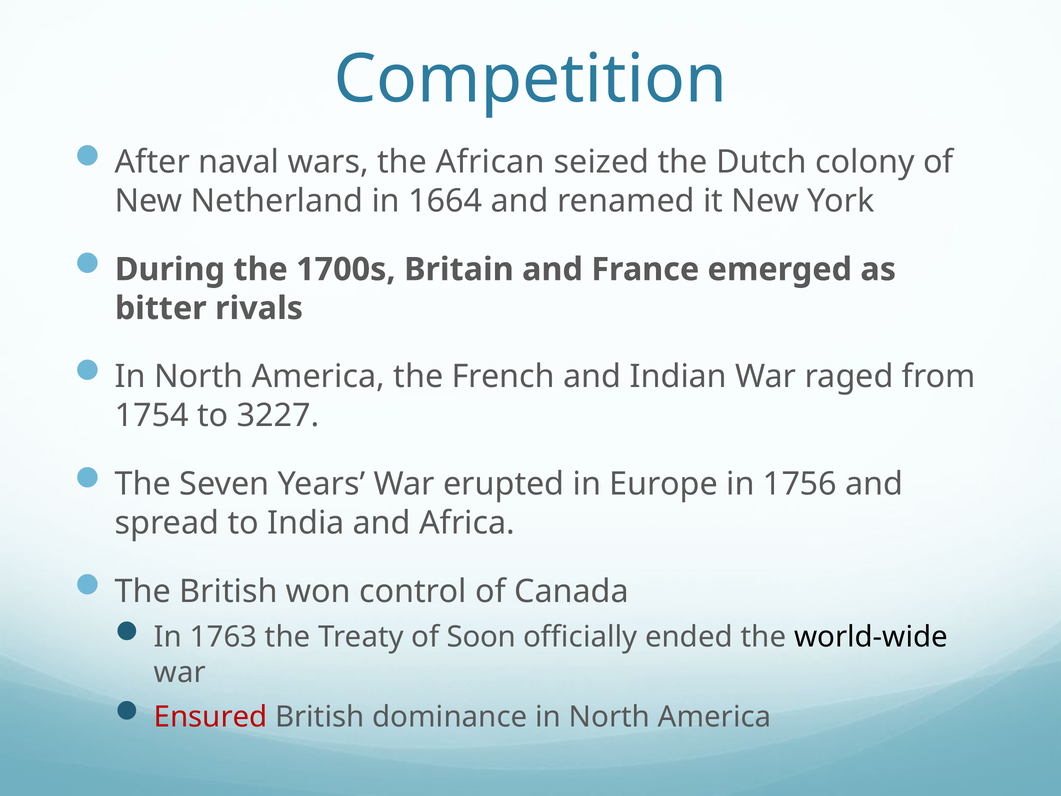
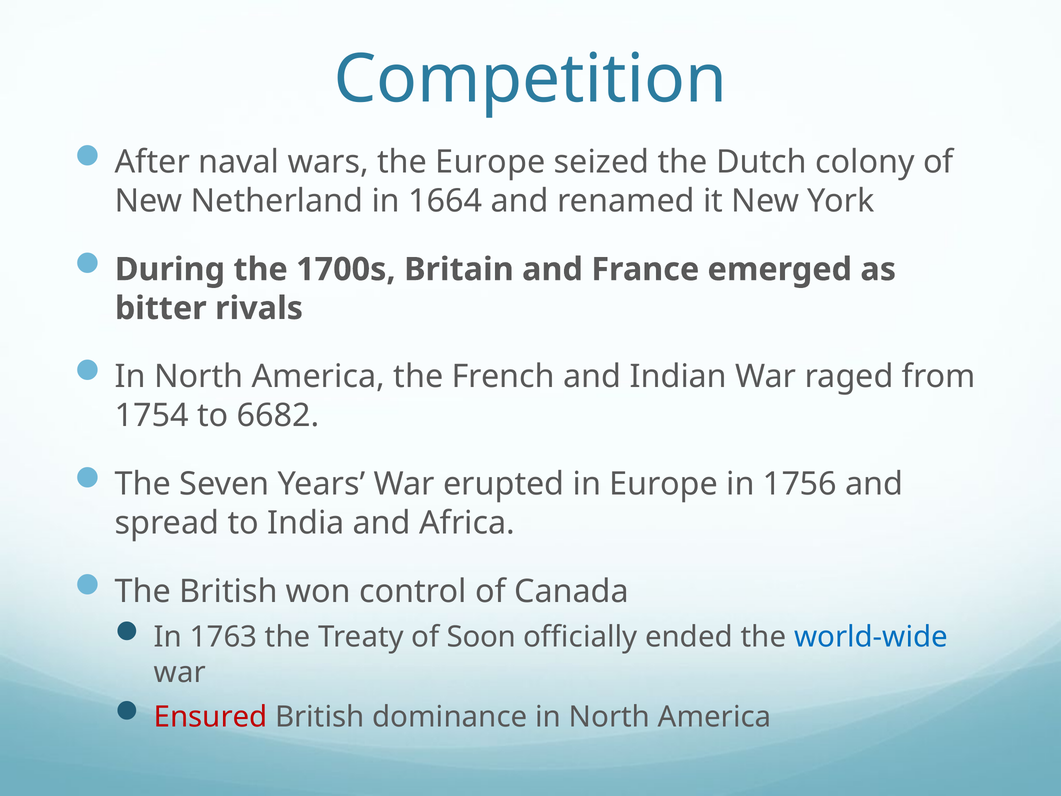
the African: African -> Europe
3227: 3227 -> 6682
world-wide colour: black -> blue
